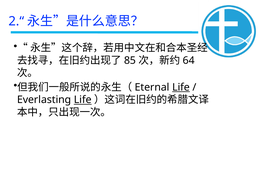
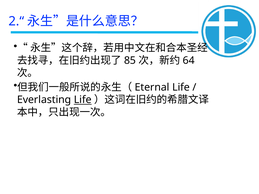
Life at (181, 87) underline: present -> none
